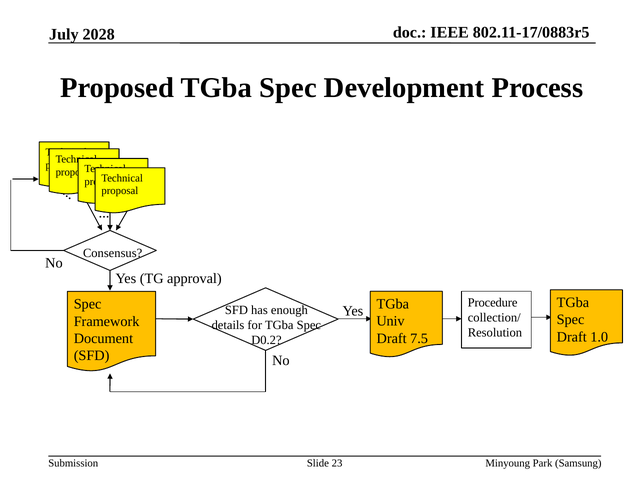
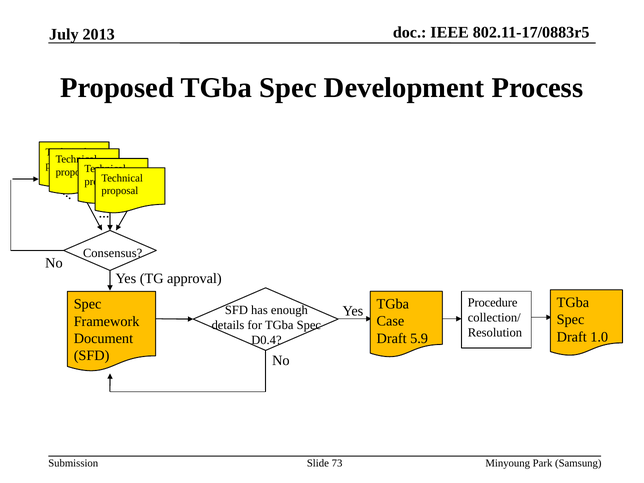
2028: 2028 -> 2013
Univ: Univ -> Case
7.5: 7.5 -> 5.9
D0.2: D0.2 -> D0.4
23: 23 -> 73
